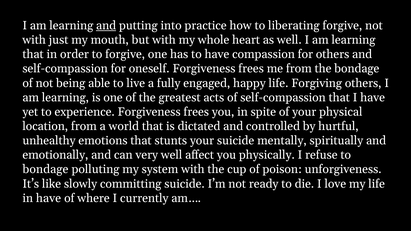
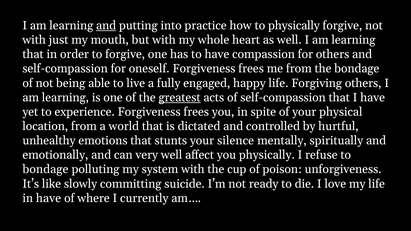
to liberating: liberating -> physically
greatest underline: none -> present
your suicide: suicide -> silence
